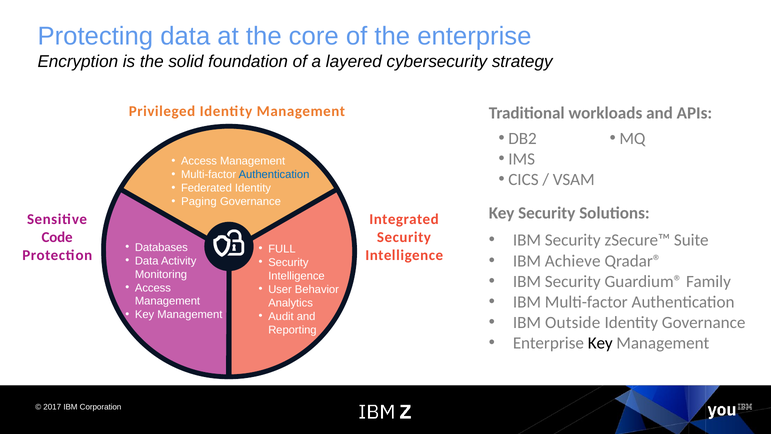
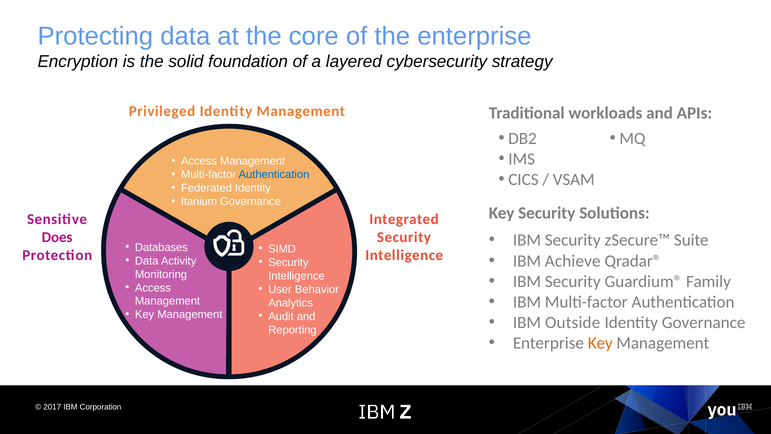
Paging: Paging -> Itanium
Code: Code -> Does
FULL: FULL -> SIMD
Key at (600, 343) colour: black -> orange
